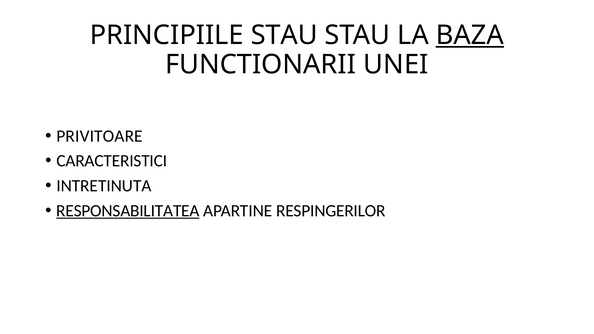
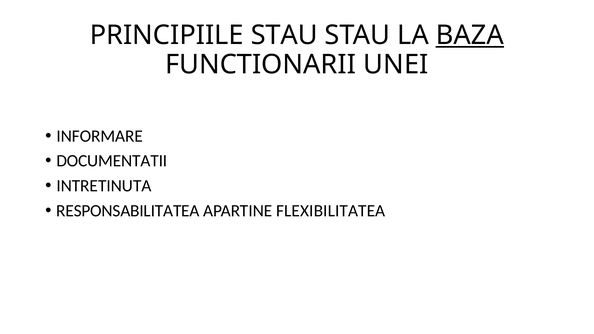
PRIVITOARE: PRIVITOARE -> INFORMARE
CARACTERISTICI: CARACTERISTICI -> DOCUMENTATII
RESPONSABILITATEA underline: present -> none
RESPINGERILOR: RESPINGERILOR -> FLEXIBILITATEA
